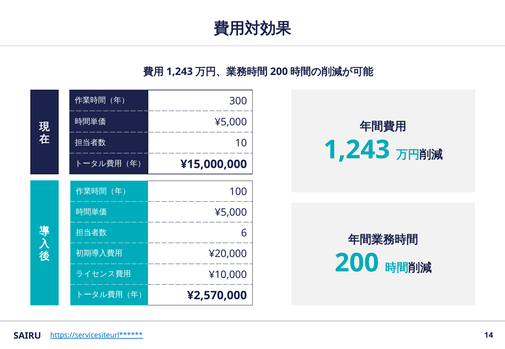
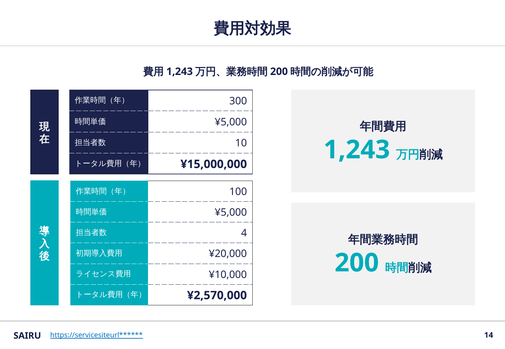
6: 6 -> 4
